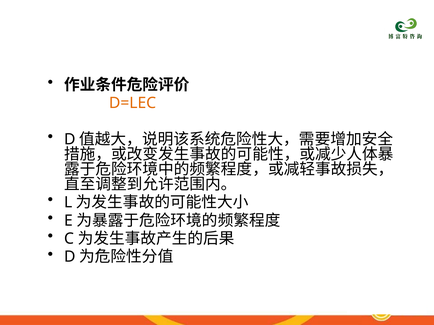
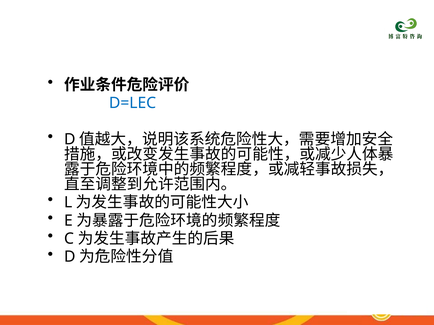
D=LEC colour: orange -> blue
